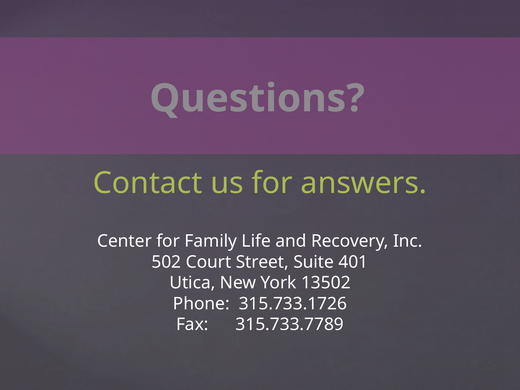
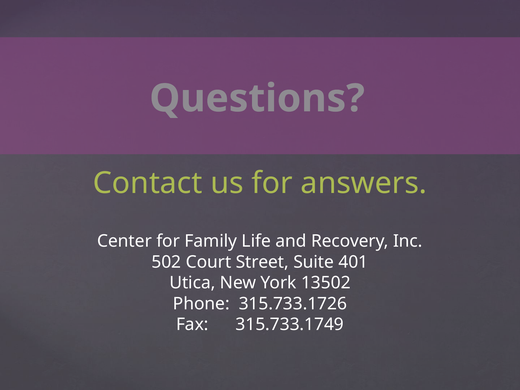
315.733.7789: 315.733.7789 -> 315.733.1749
